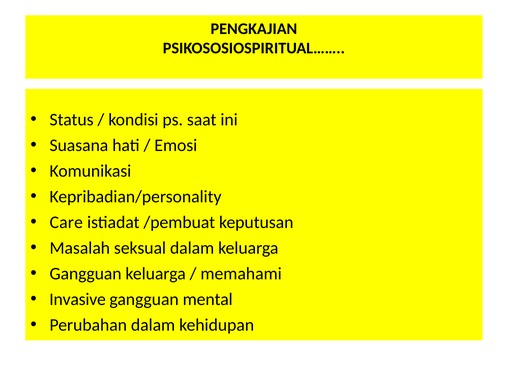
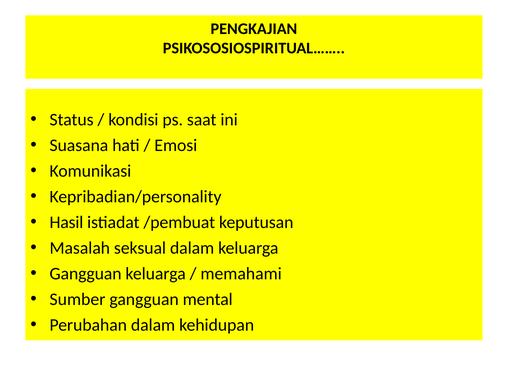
Care: Care -> Hasil
Invasive: Invasive -> Sumber
